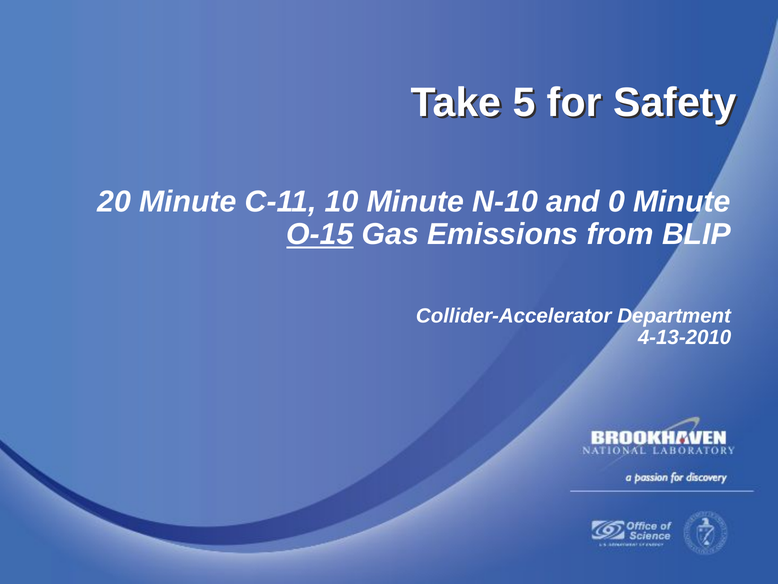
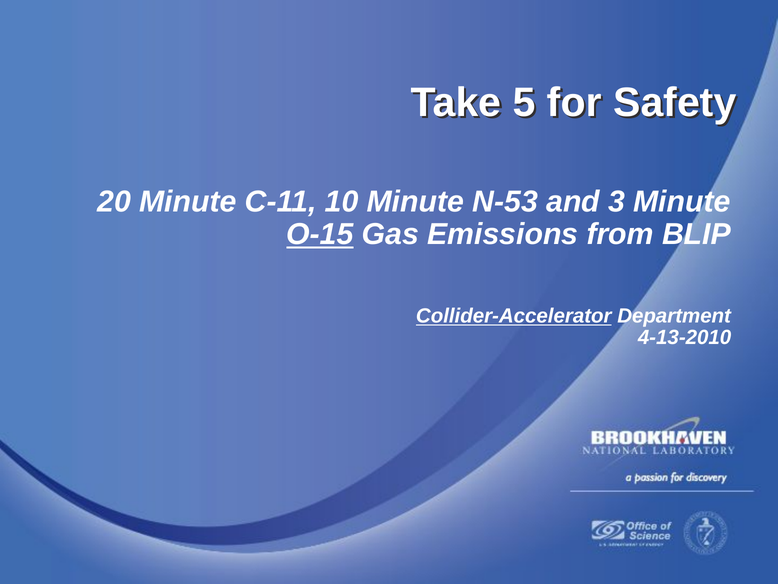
N-10: N-10 -> N-53
0: 0 -> 3
Collider-Accelerator underline: none -> present
